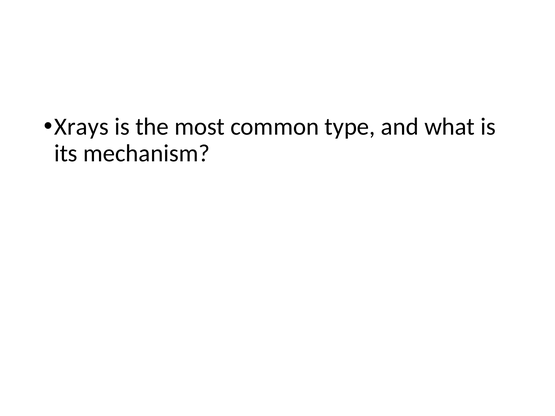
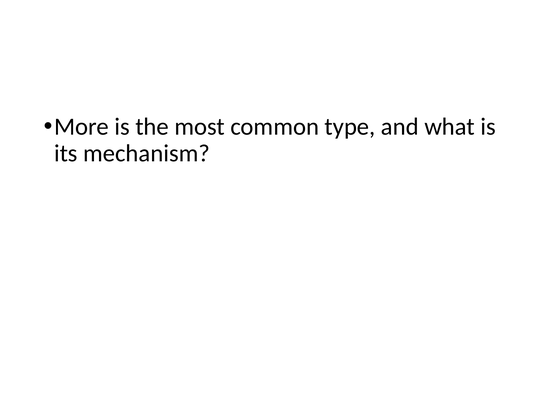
Xrays: Xrays -> More
